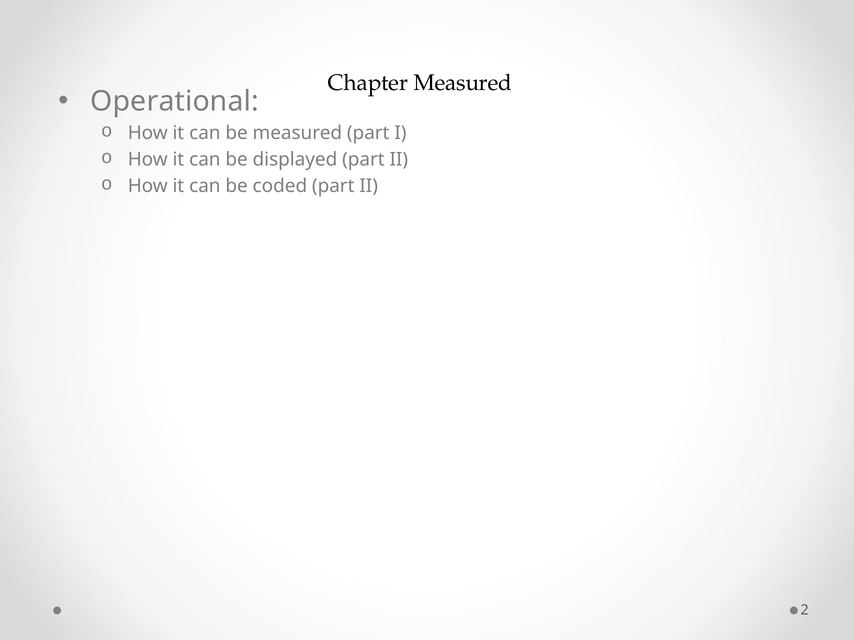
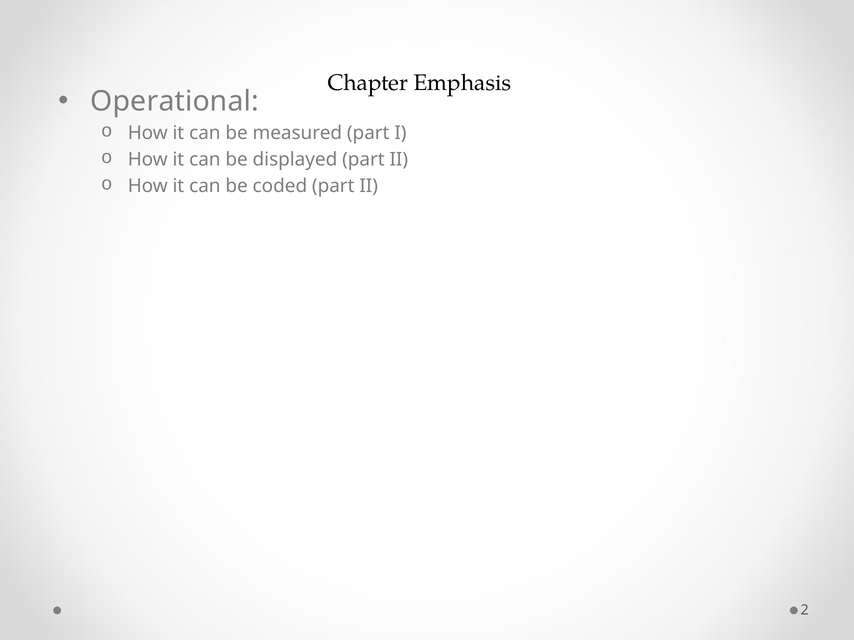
Chapter Measured: Measured -> Emphasis
